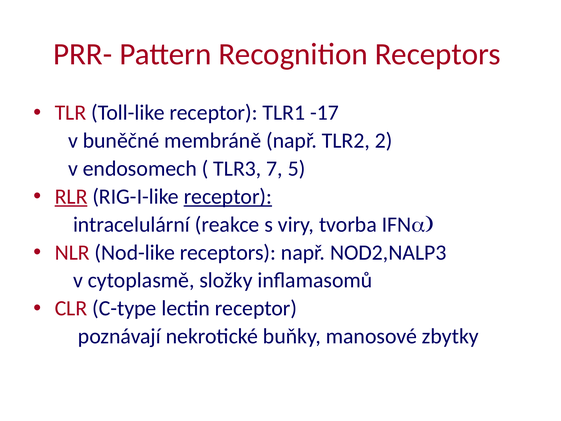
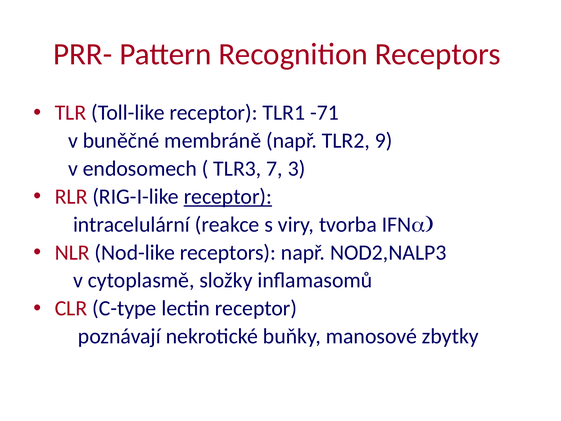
-17: -17 -> -71
2: 2 -> 9
5: 5 -> 3
RLR underline: present -> none
